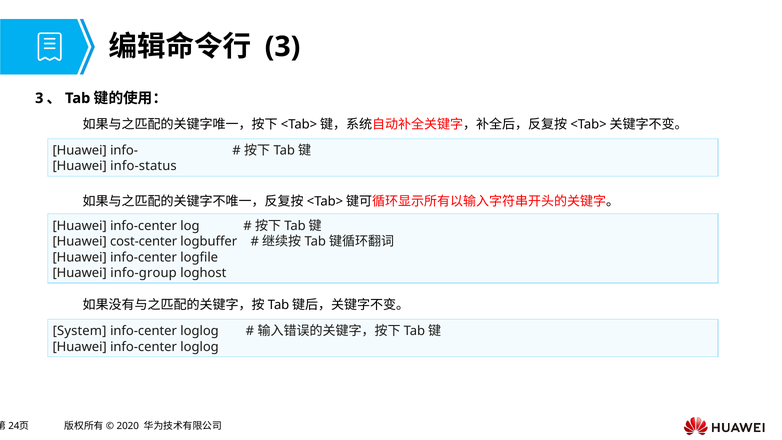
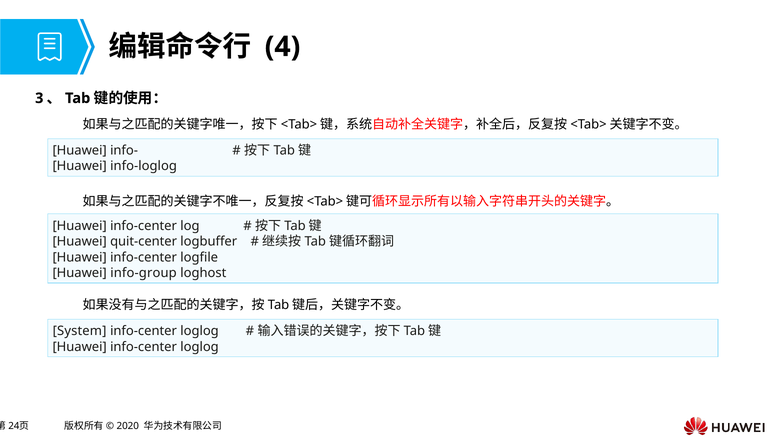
3 at (283, 47): 3 -> 4
info-status: info-status -> info-loglog
cost-center: cost-center -> quit-center
